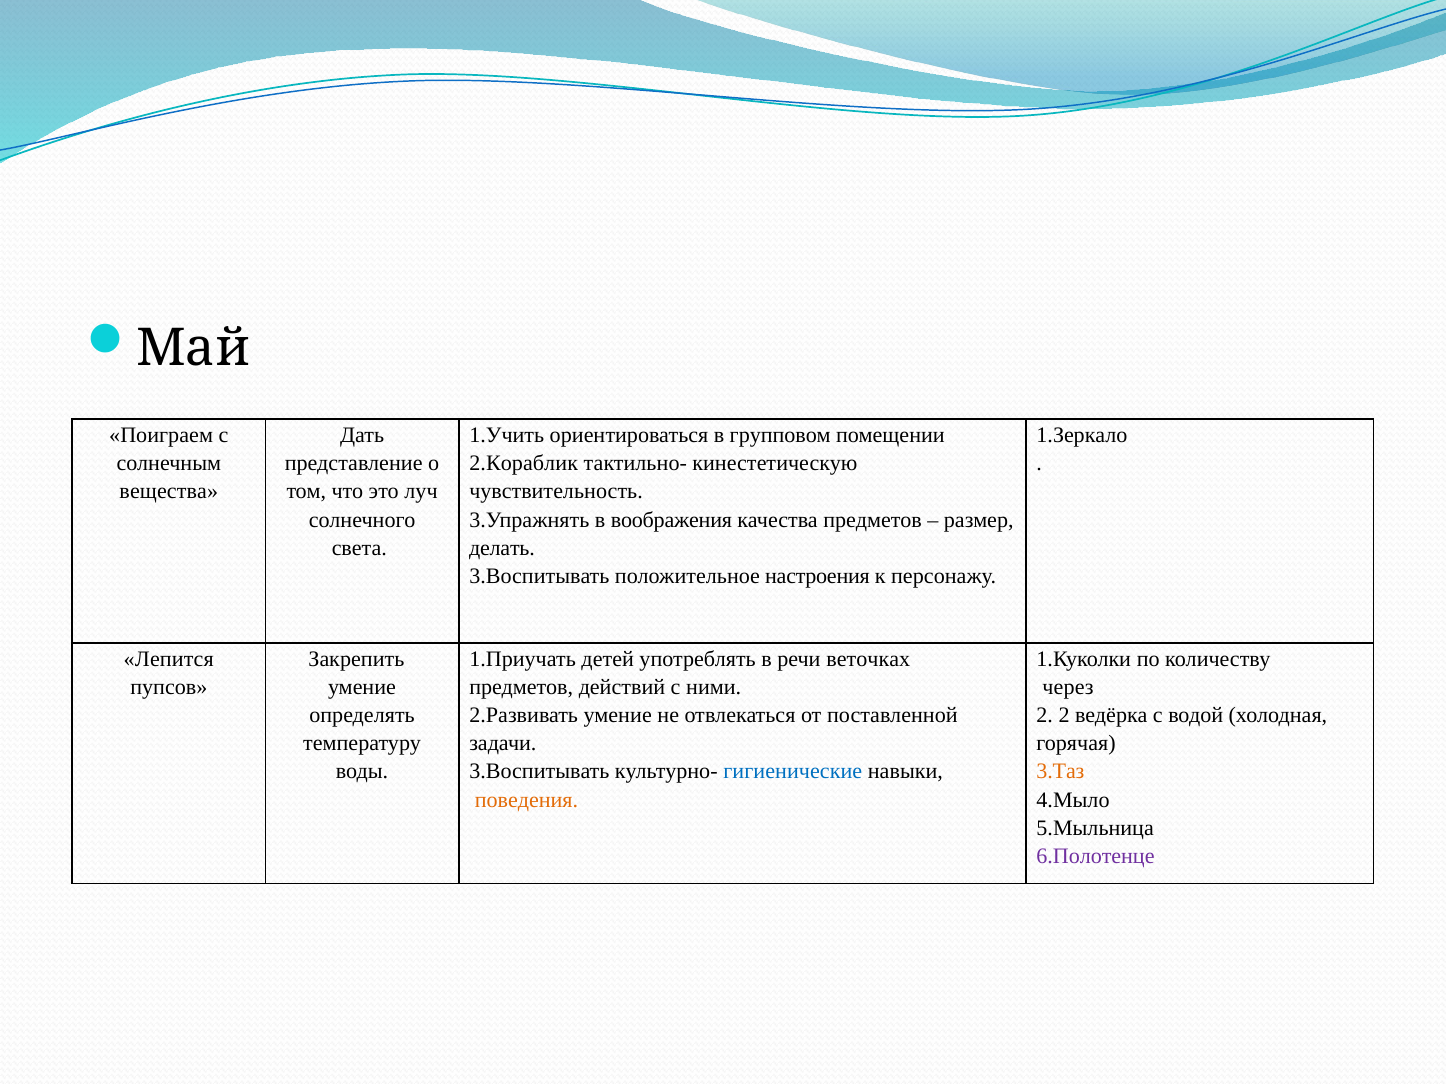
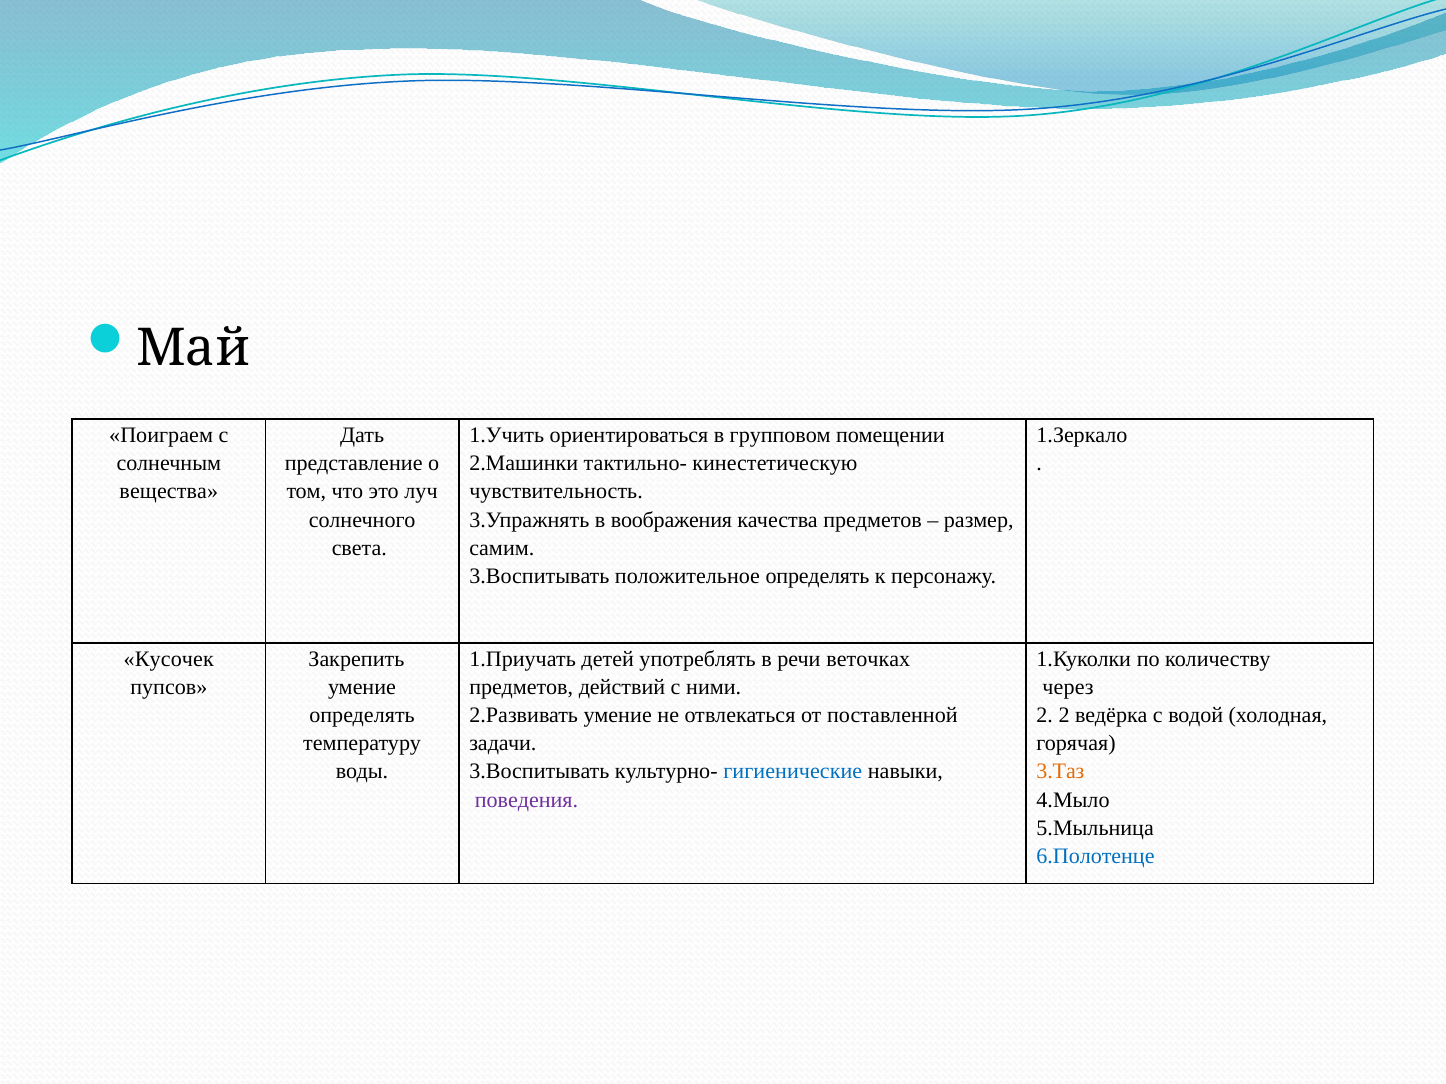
2.Кораблик: 2.Кораблик -> 2.Машинки
делать: делать -> самим
положительное настроения: настроения -> определять
Лепится: Лепится -> Кусочек
поведения colour: orange -> purple
6.Полотенце colour: purple -> blue
